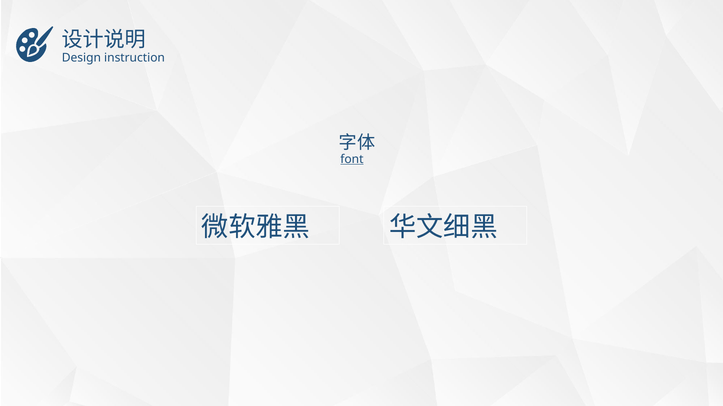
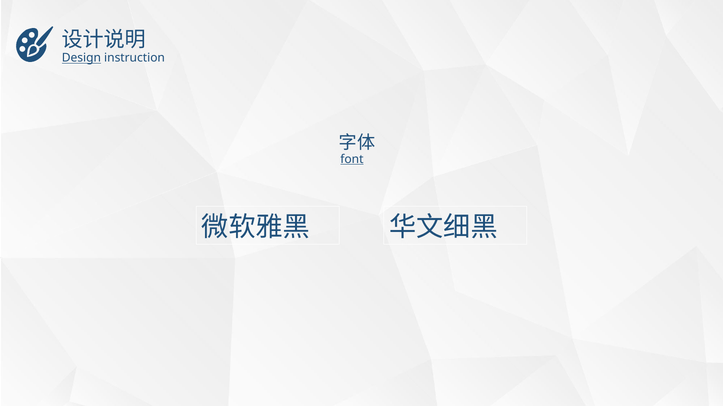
Design underline: none -> present
